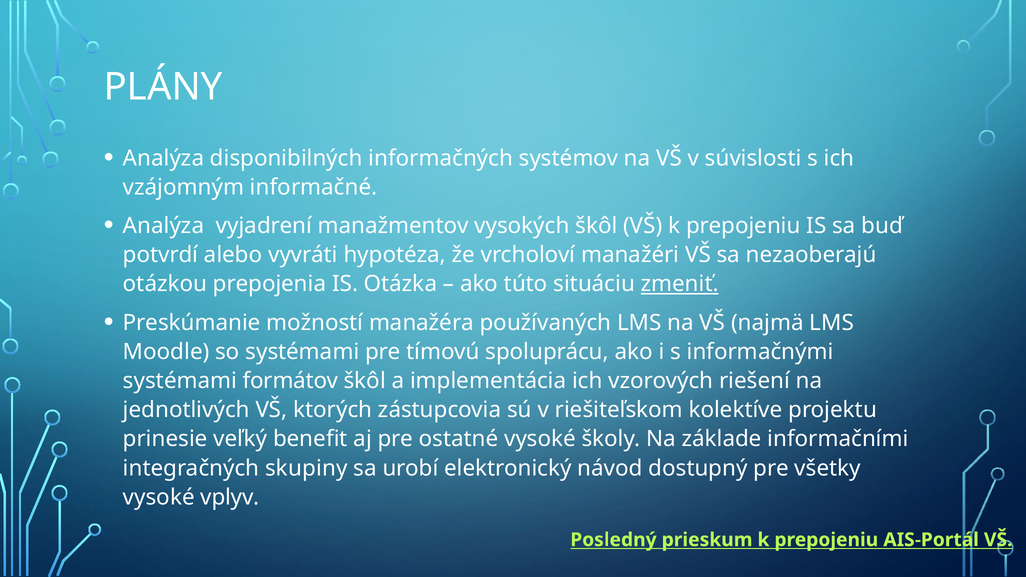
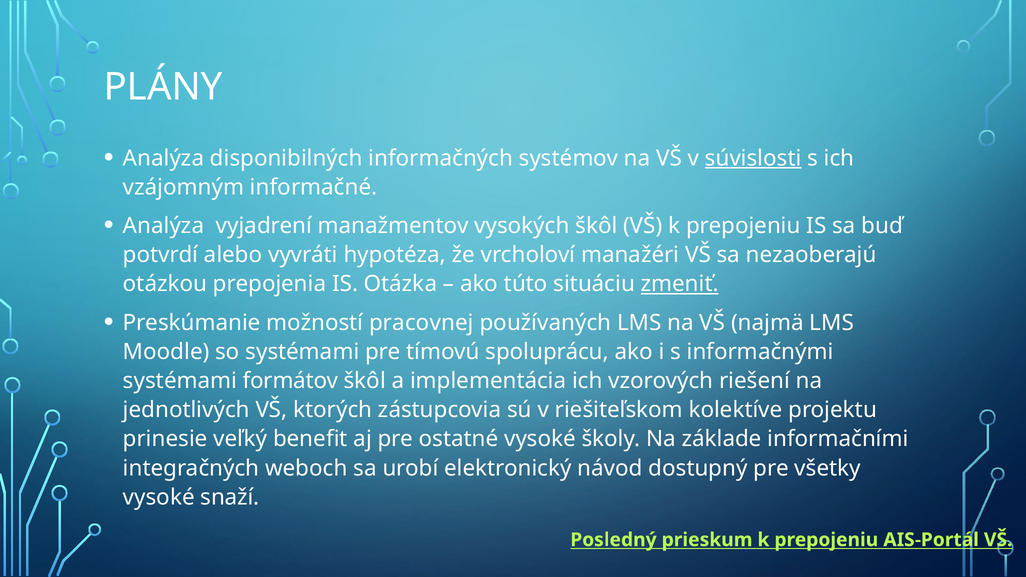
súvislosti underline: none -> present
manažéra: manažéra -> pracovnej
skupiny: skupiny -> weboch
vplyv: vplyv -> snaží
